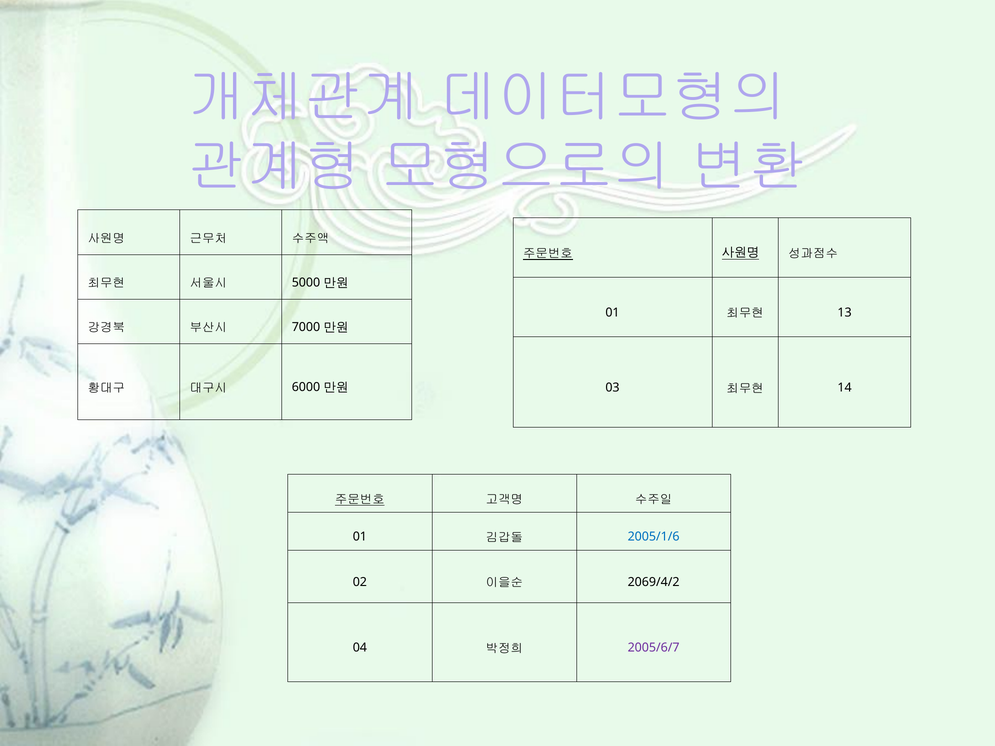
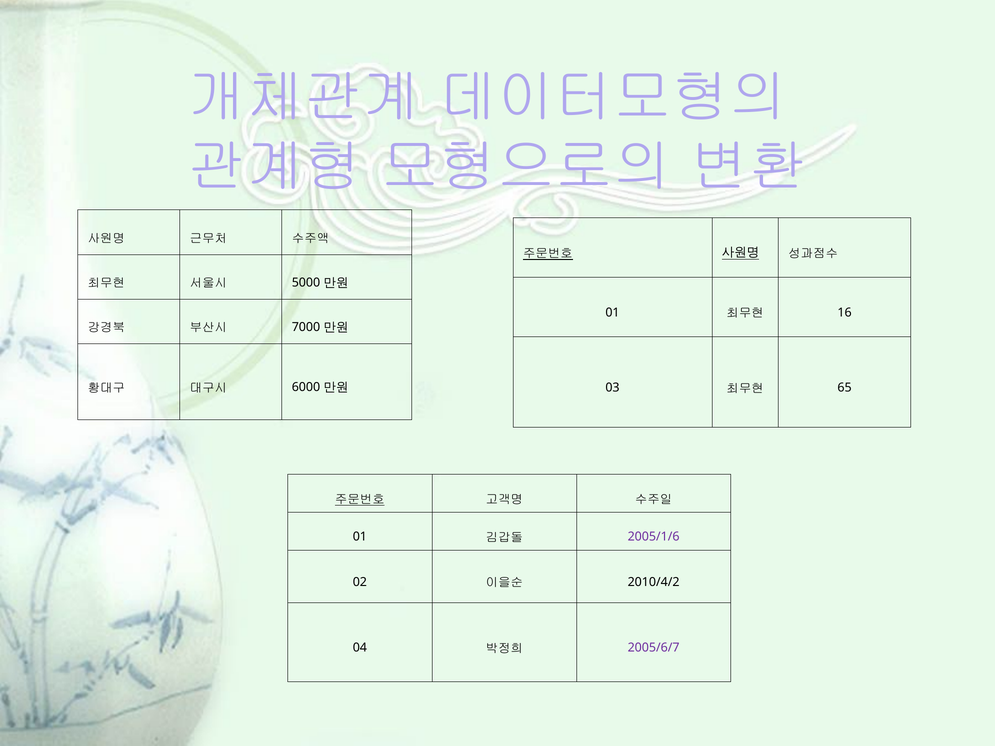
13: 13 -> 16
14: 14 -> 65
2005/1/6 colour: blue -> purple
2069/4/2: 2069/4/2 -> 2010/4/2
